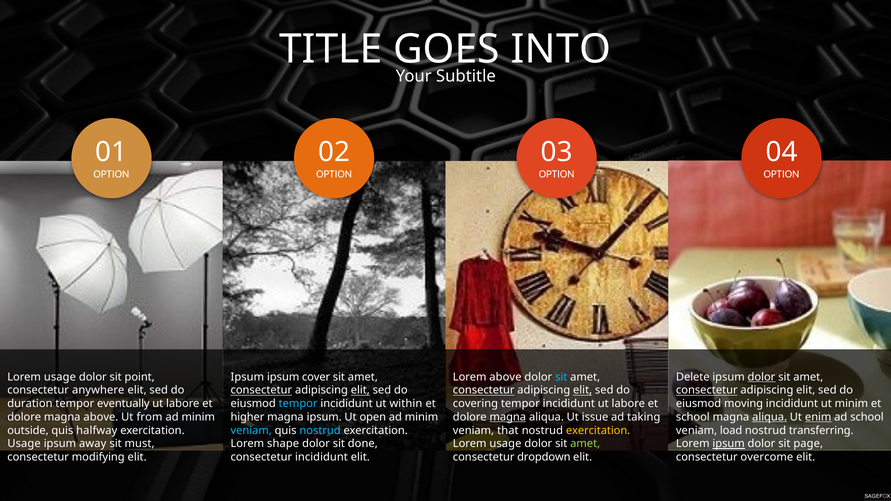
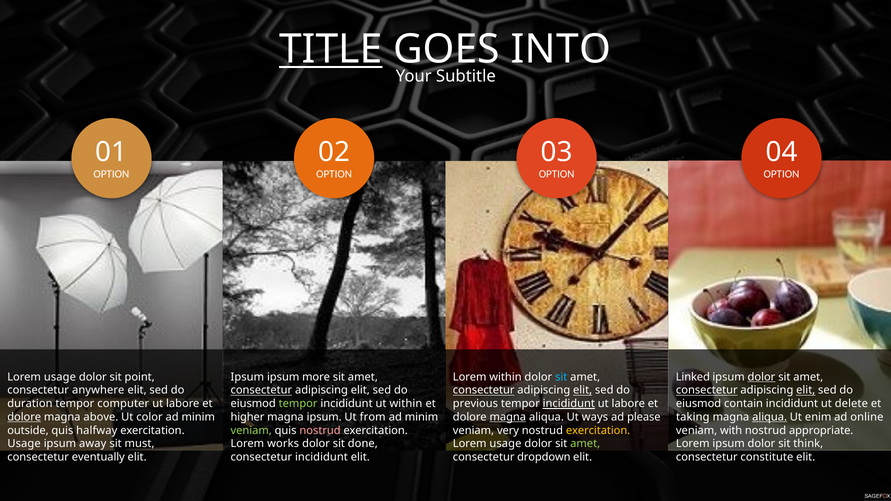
TITLE underline: none -> present
cover: cover -> more
Lorem above: above -> within
Delete: Delete -> Linked
elit at (360, 390) underline: present -> none
elit at (806, 390) underline: none -> present
eventually: eventually -> computer
tempor at (298, 404) colour: light blue -> light green
covering: covering -> previous
incididunt at (569, 404) underline: none -> present
moving: moving -> contain
ut minim: minim -> delete
dolore at (24, 417) underline: none -> present
from: from -> color
open: open -> from
issue: issue -> ways
taking: taking -> please
school at (693, 417): school -> taking
enim underline: present -> none
ad school: school -> online
veniam at (251, 431) colour: light blue -> light green
nostrud at (320, 431) colour: light blue -> pink
that: that -> very
load: load -> with
transferring: transferring -> appropriate
shape: shape -> works
ipsum at (729, 444) underline: present -> none
page: page -> think
modifying: modifying -> eventually
overcome: overcome -> constitute
